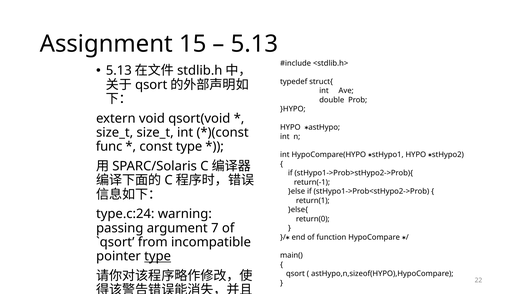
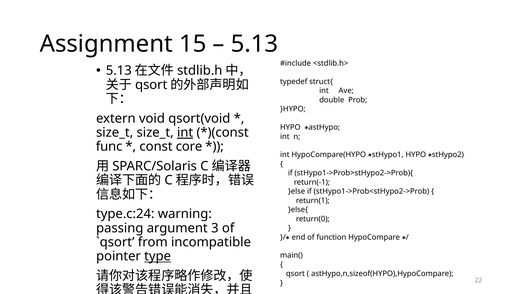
int at (185, 132) underline: none -> present
const type: type -> core
7: 7 -> 3
